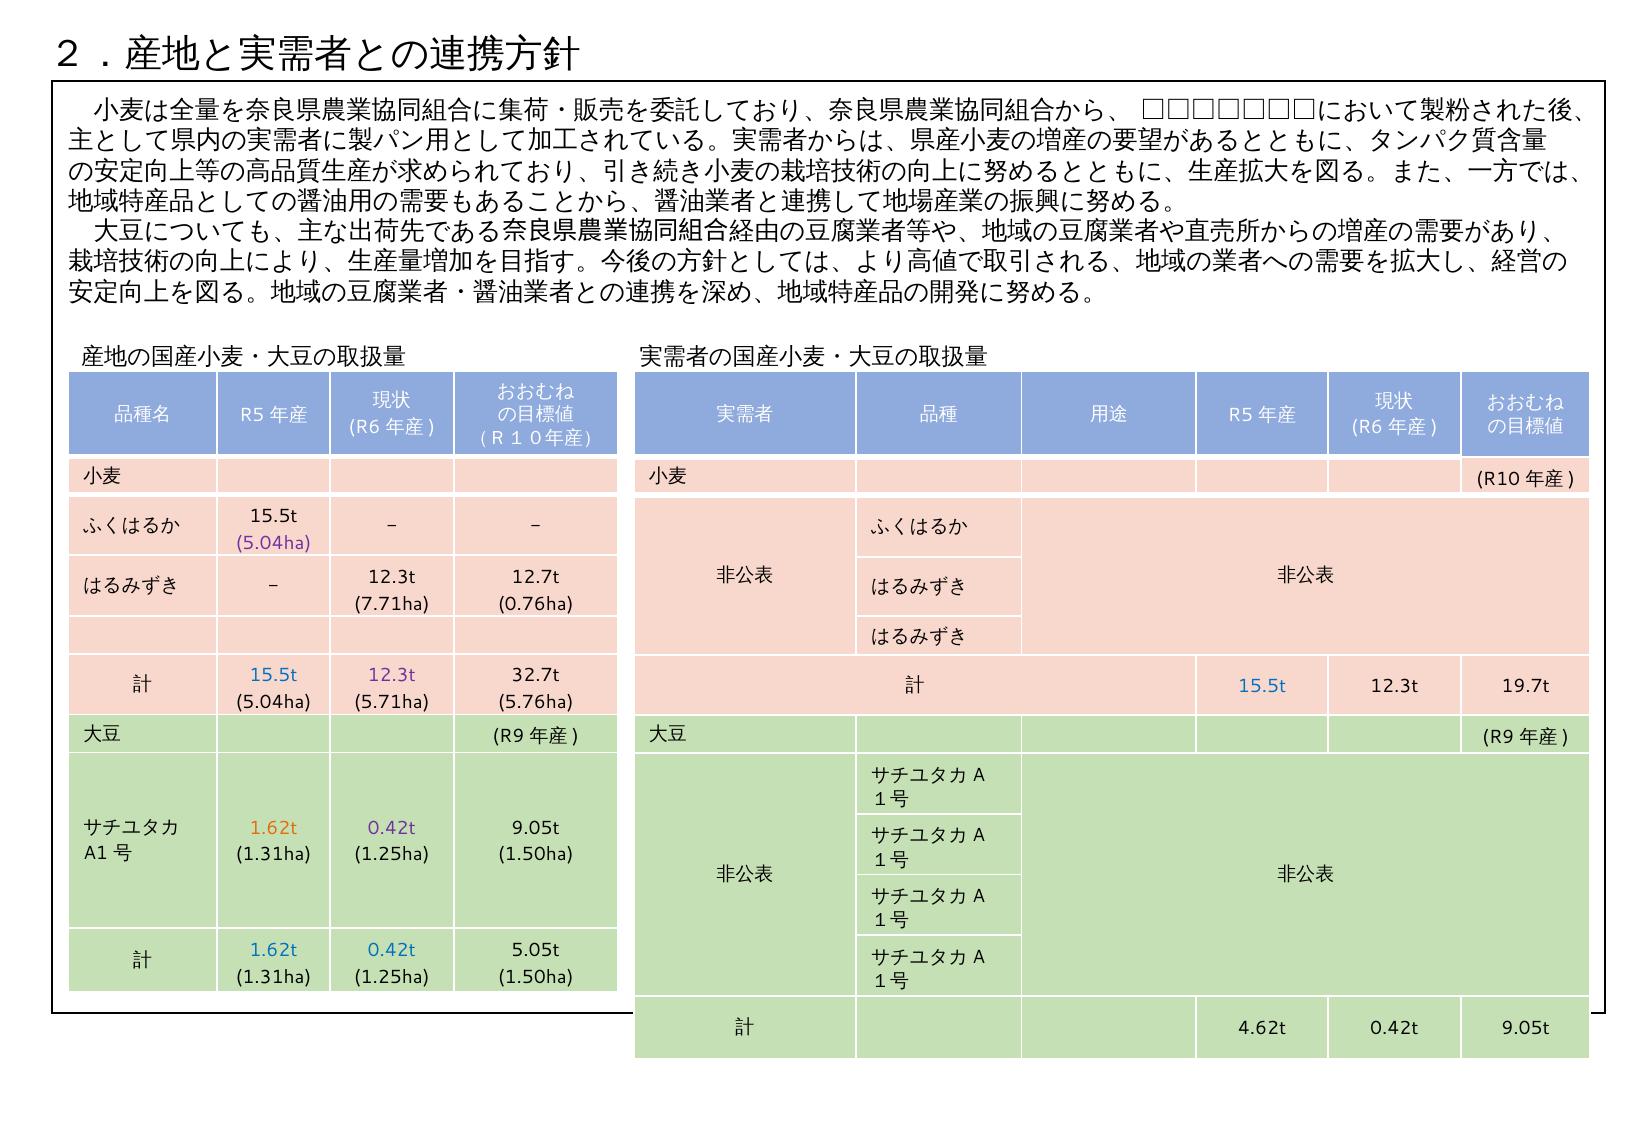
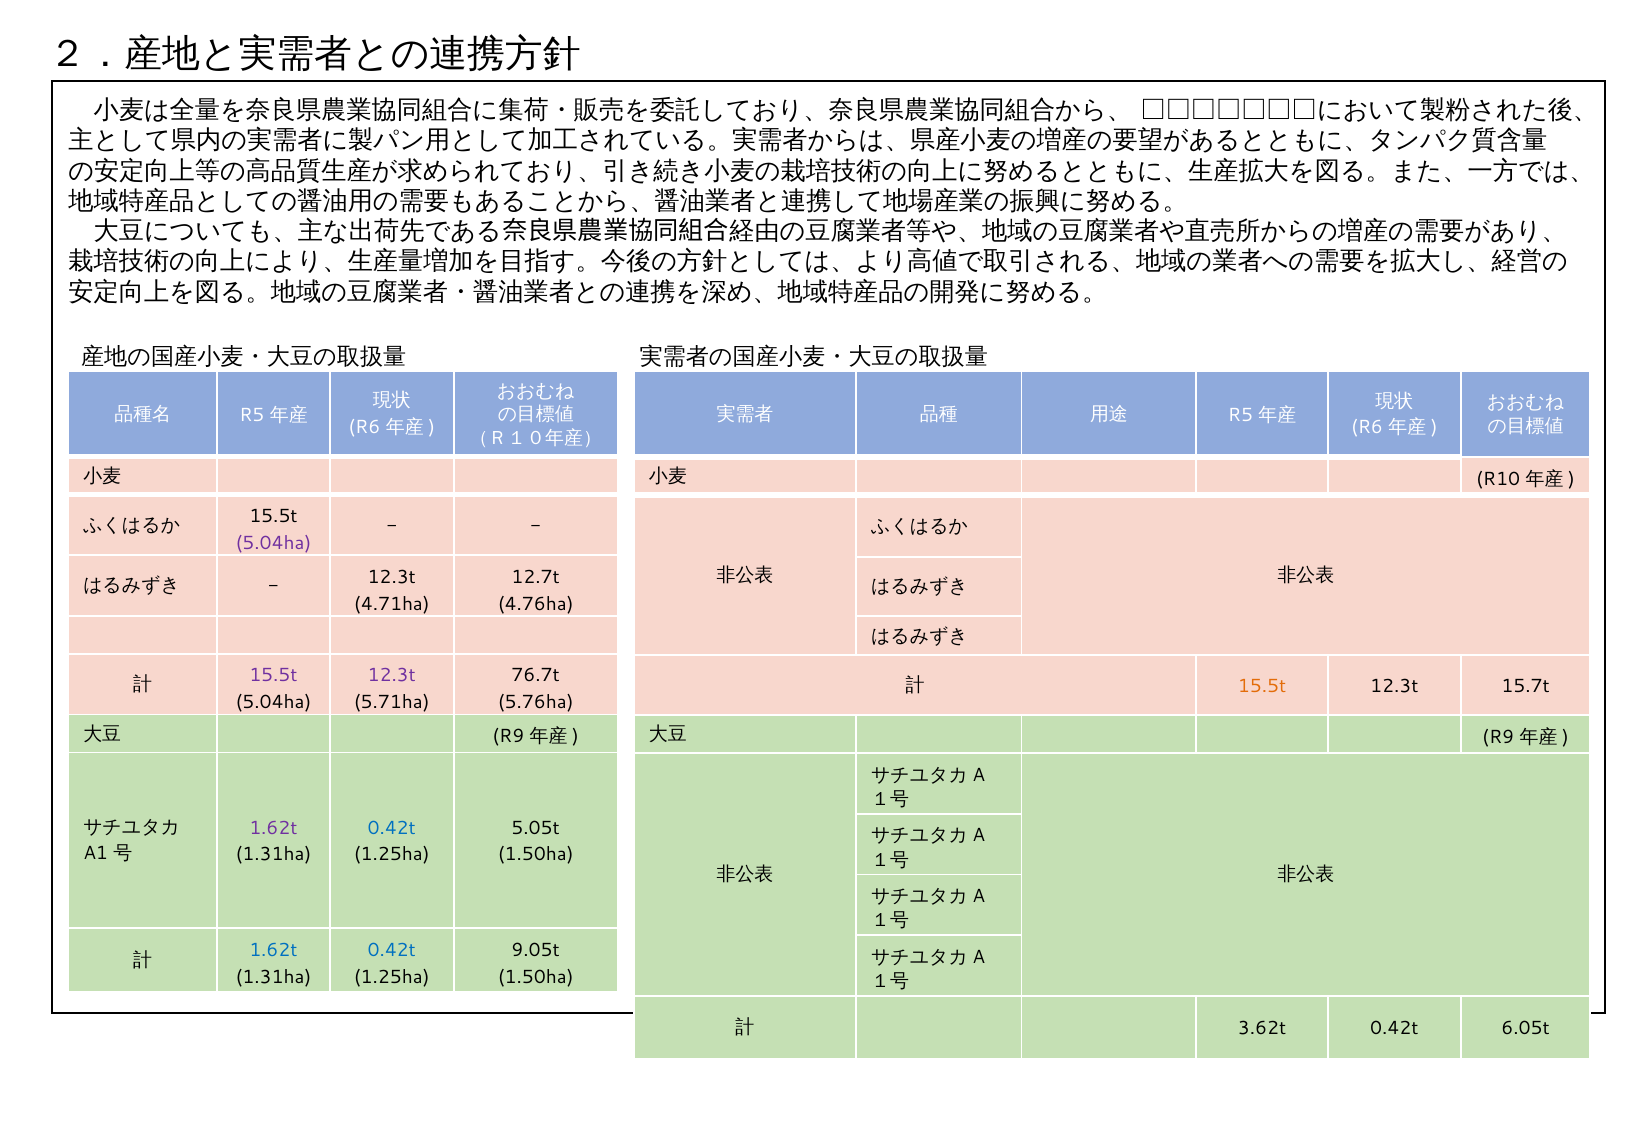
7.71ha: 7.71ha -> 4.71ha
0.76ha: 0.76ha -> 4.76ha
32.7t: 32.7t -> 76.7t
15.5t at (273, 676) colour: blue -> purple
15.5t at (1262, 686) colour: blue -> orange
19.7t: 19.7t -> 15.7t
1.62t at (273, 828) colour: orange -> purple
0.42t at (392, 828) colour: purple -> blue
9.05t at (536, 828): 9.05t -> 5.05t
5.05t: 5.05t -> 9.05t
4.62t: 4.62t -> 3.62t
0.42t 9.05t: 9.05t -> 6.05t
